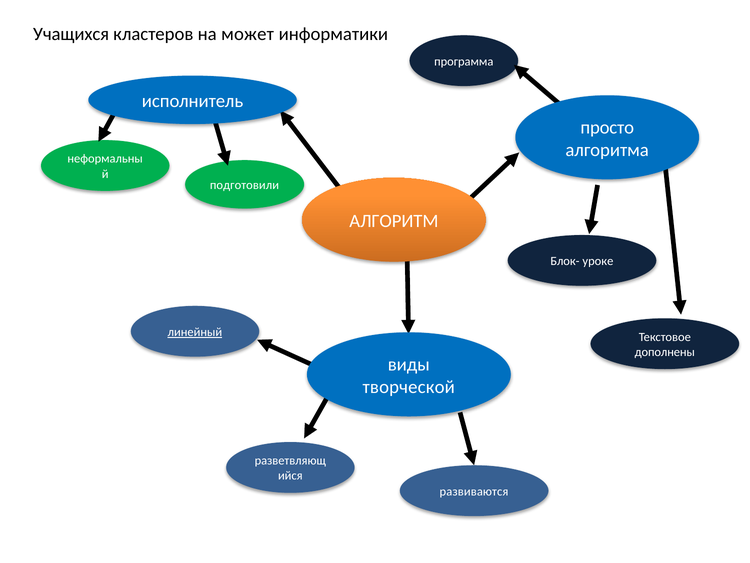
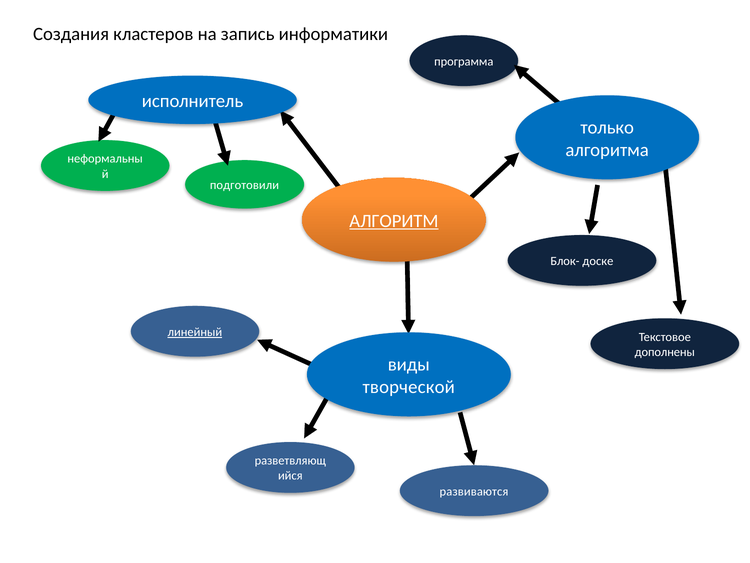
Учащихся: Учащихся -> Создания
может: может -> запись
просто: просто -> только
АЛГОРИТМ underline: none -> present
уроке: уроке -> доске
